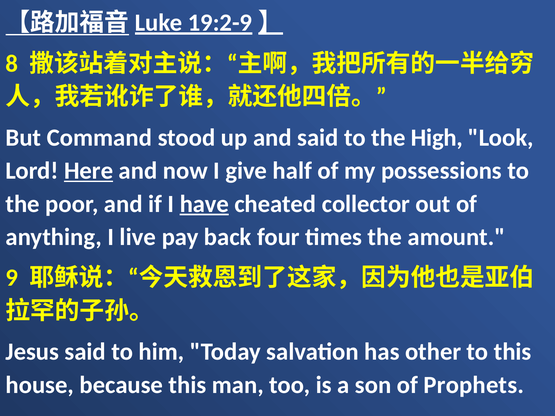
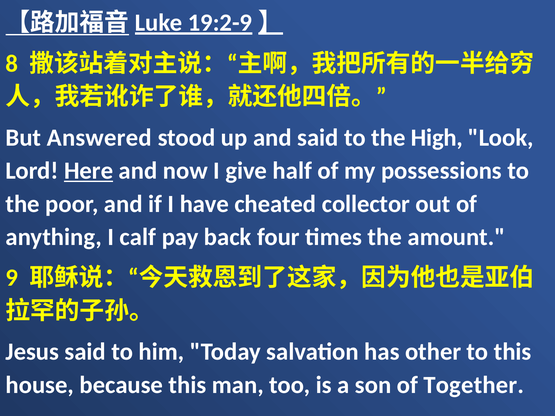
Command: Command -> Answered
have underline: present -> none
live: live -> calf
Prophets: Prophets -> Together
